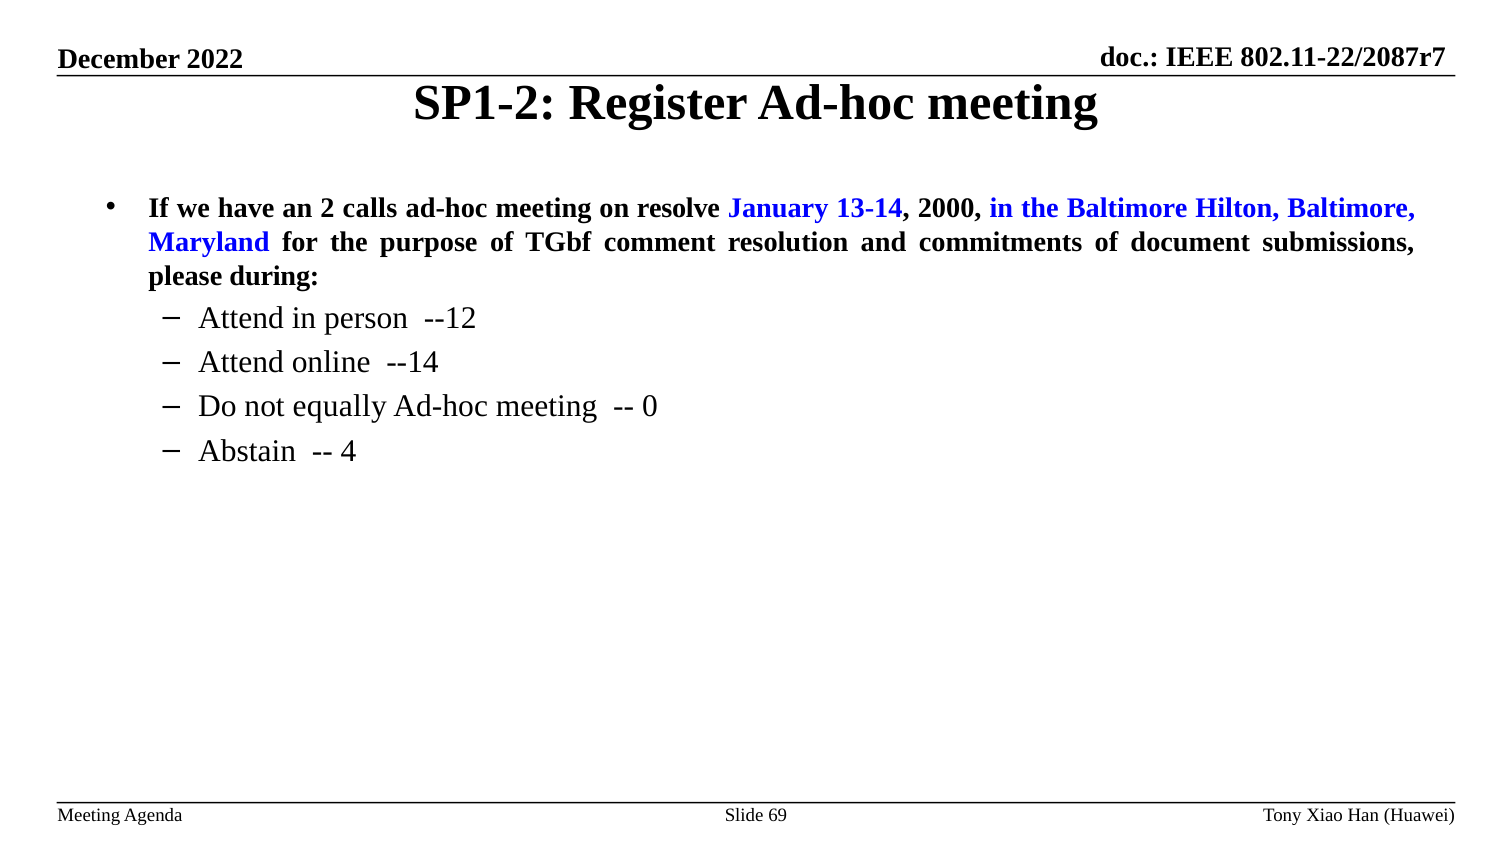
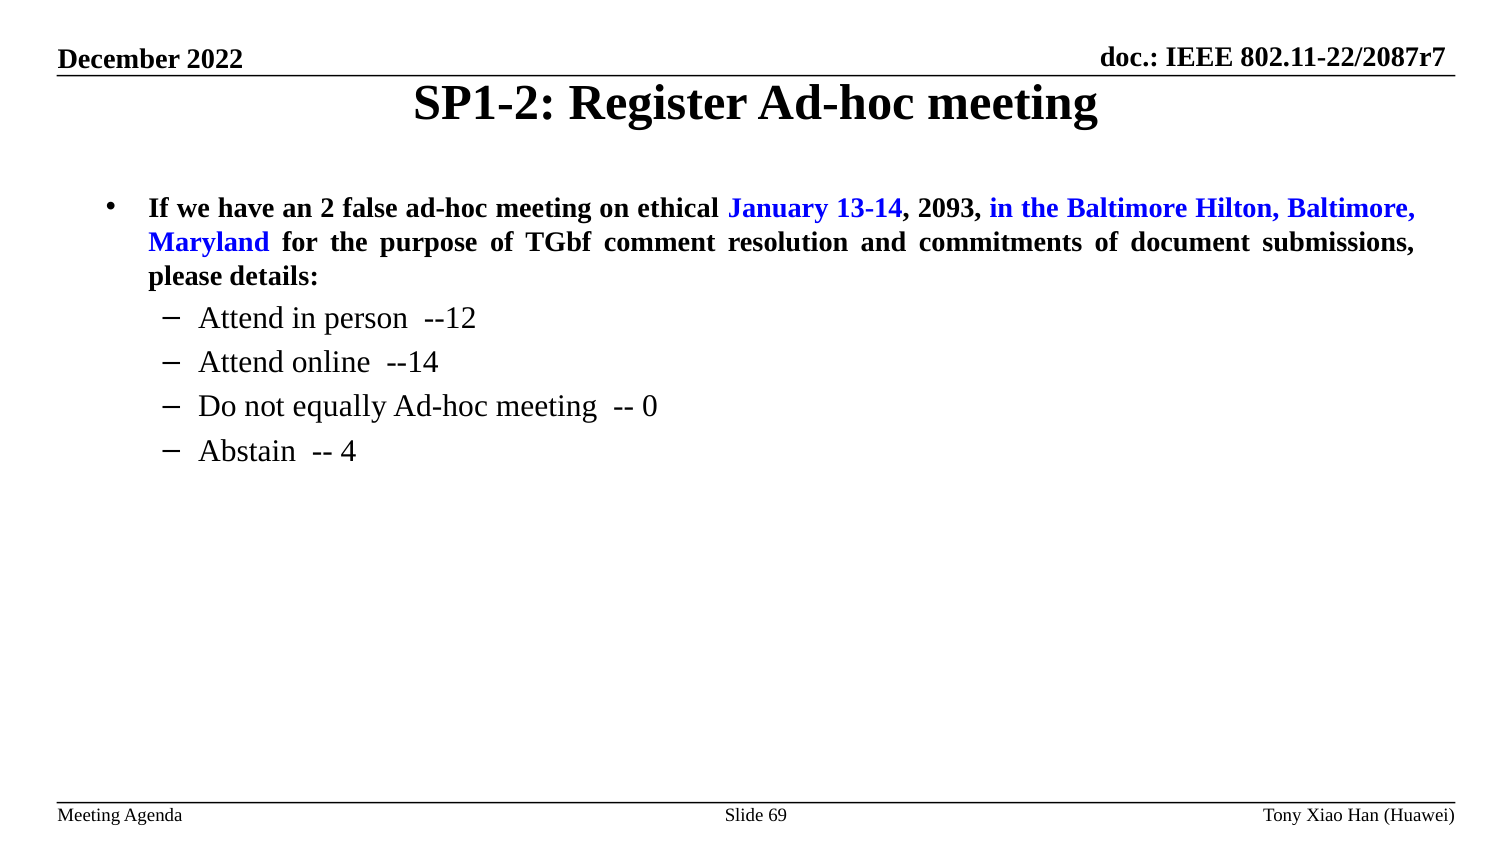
calls: calls -> false
resolve: resolve -> ethical
2000: 2000 -> 2093
during: during -> details
